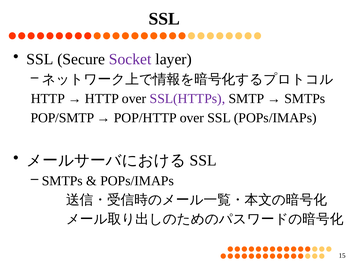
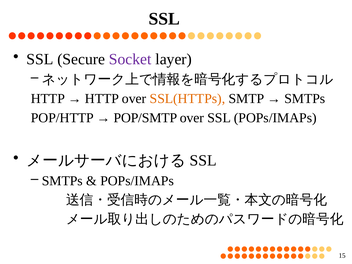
SSL(HTTPs colour: purple -> orange
POP/SMTP: POP/SMTP -> POP/HTTP
POP/HTTP: POP/HTTP -> POP/SMTP
